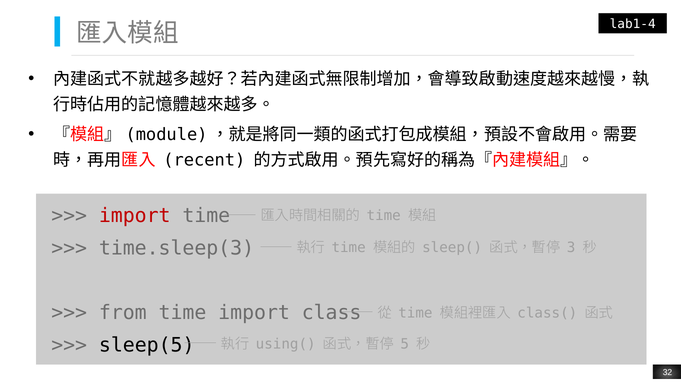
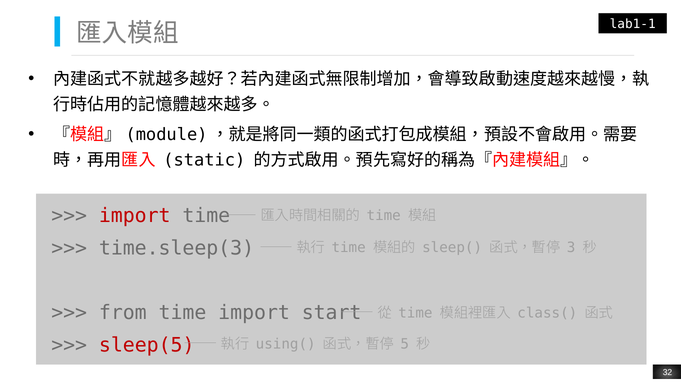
lab1-4: lab1-4 -> lab1-1
recent: recent -> static
class: class -> start
sleep(5 colour: black -> red
